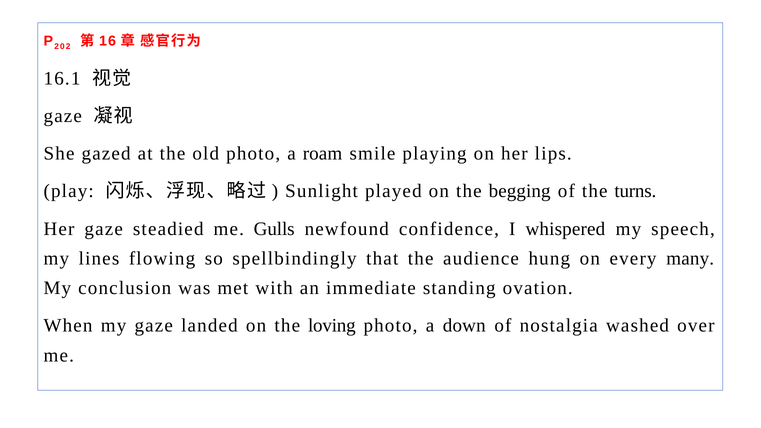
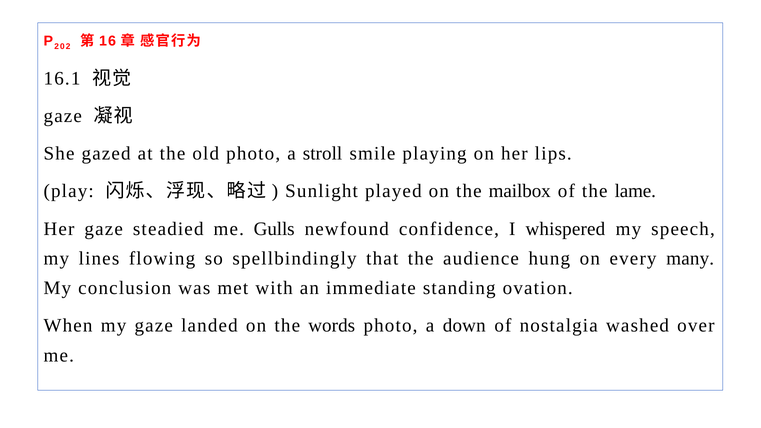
roam: roam -> stroll
begging: begging -> mailbox
turns: turns -> lame
loving: loving -> words
